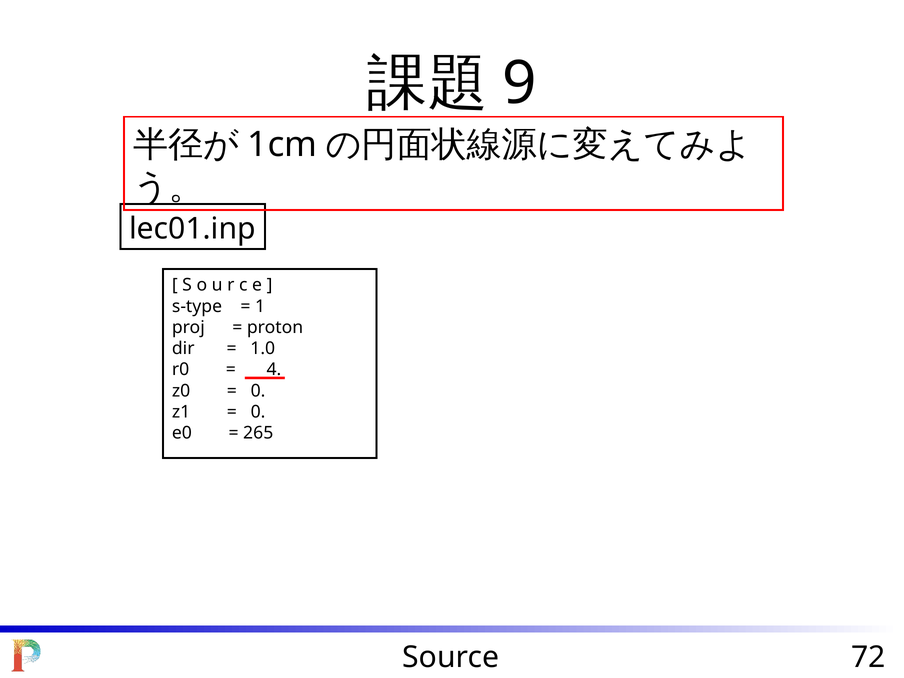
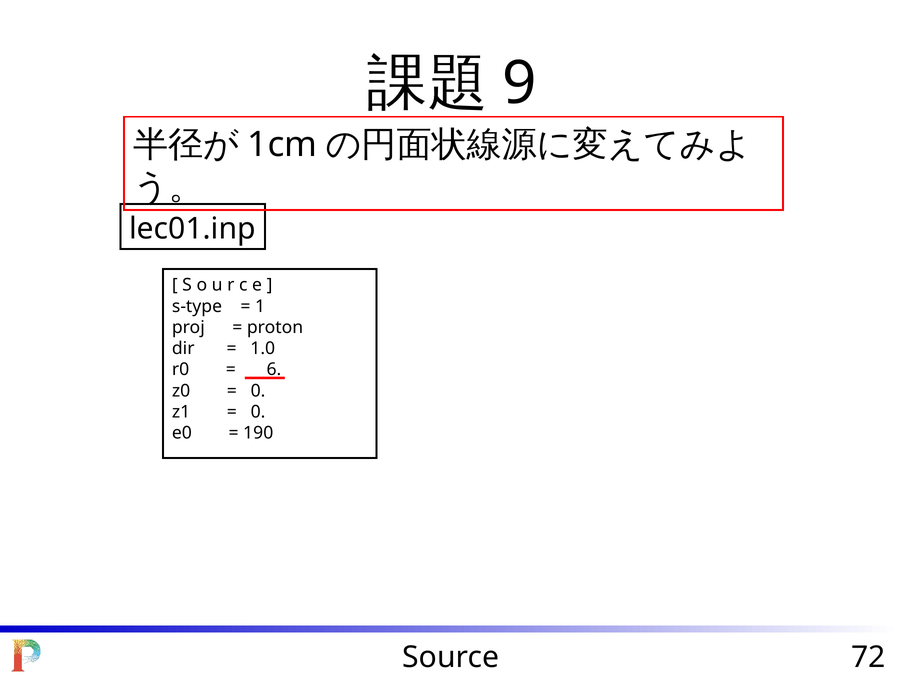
4: 4 -> 6
265: 265 -> 190
